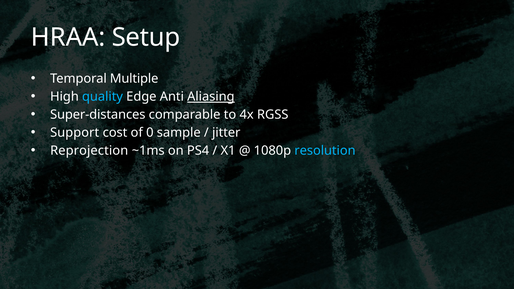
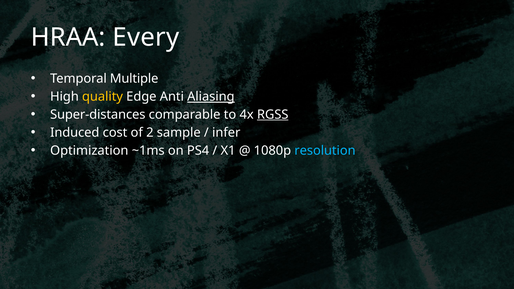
Setup: Setup -> Every
quality colour: light blue -> yellow
RGSS underline: none -> present
Support: Support -> Induced
0: 0 -> 2
jitter: jitter -> infer
Reprojection: Reprojection -> Optimization
